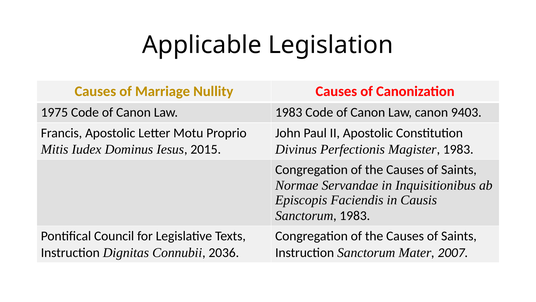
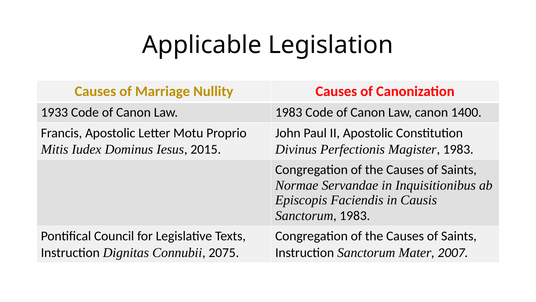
1975: 1975 -> 1933
9403: 9403 -> 1400
2036: 2036 -> 2075
